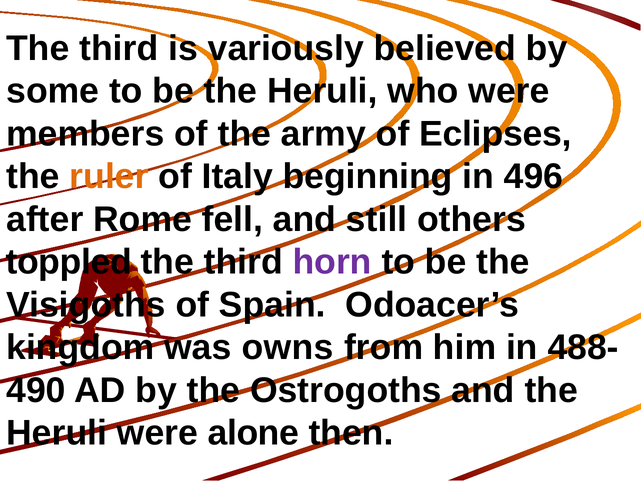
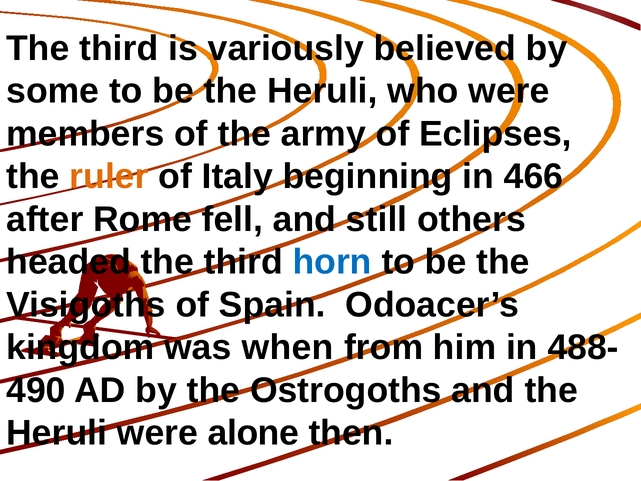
496: 496 -> 466
toppled: toppled -> headed
horn colour: purple -> blue
owns: owns -> when
